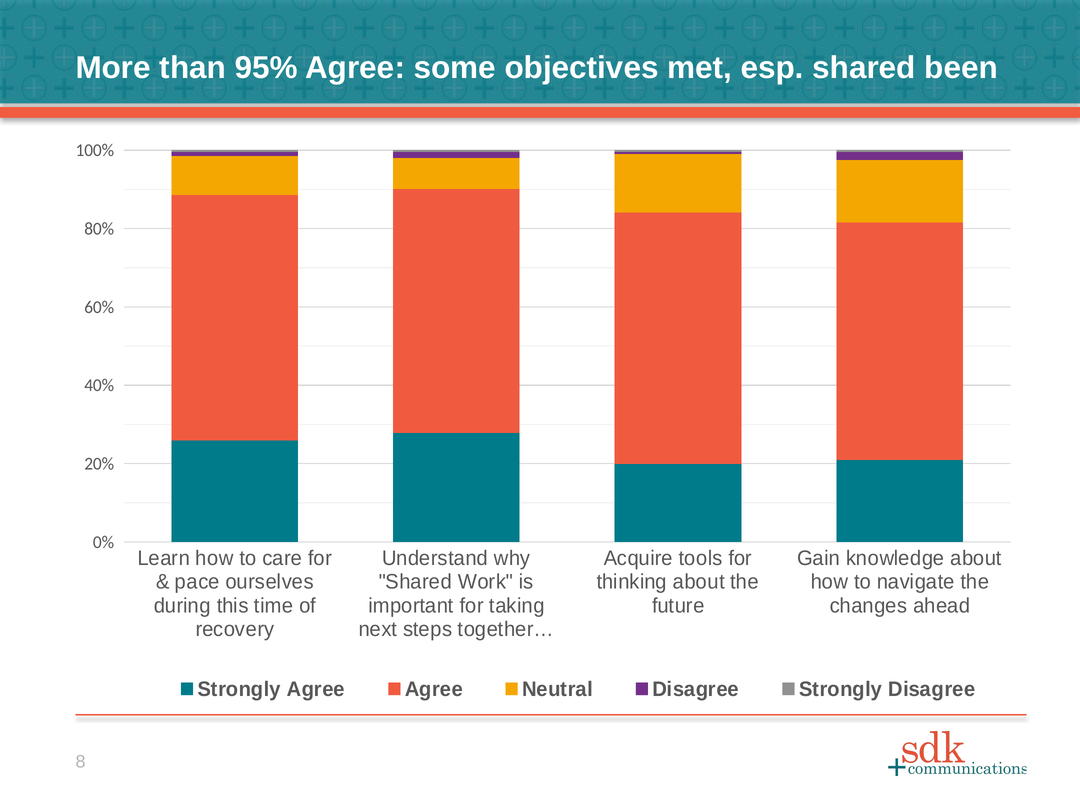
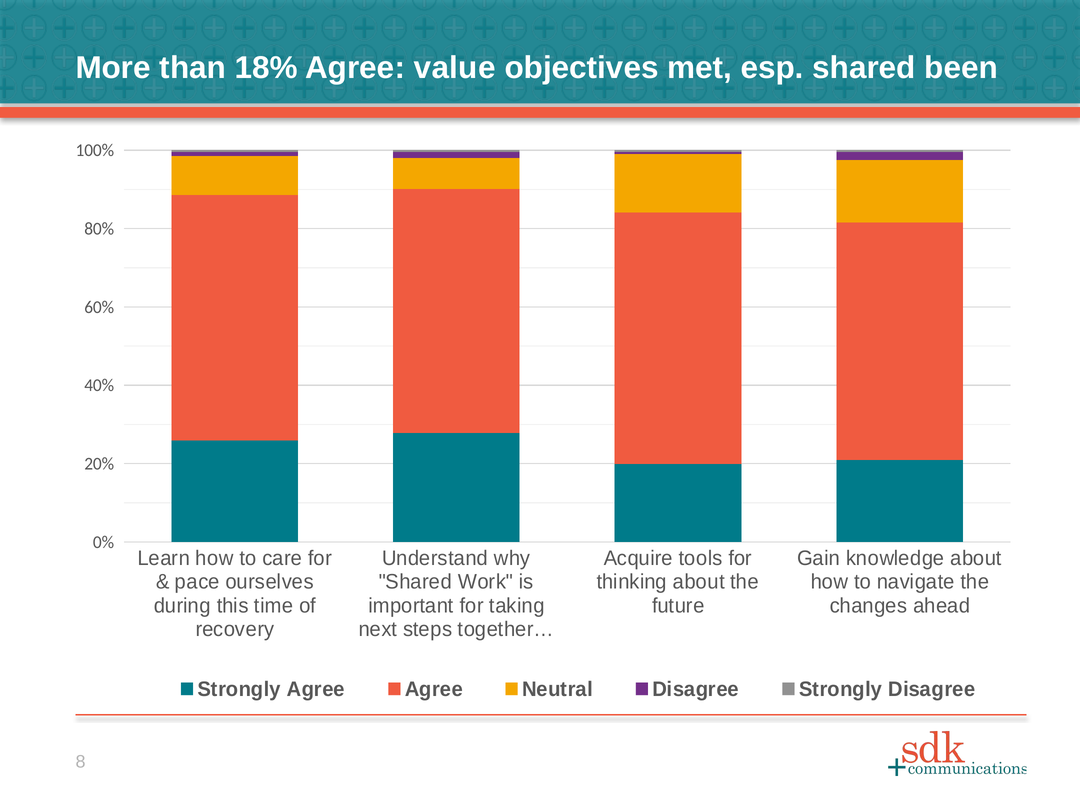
95%: 95% -> 18%
some: some -> value
